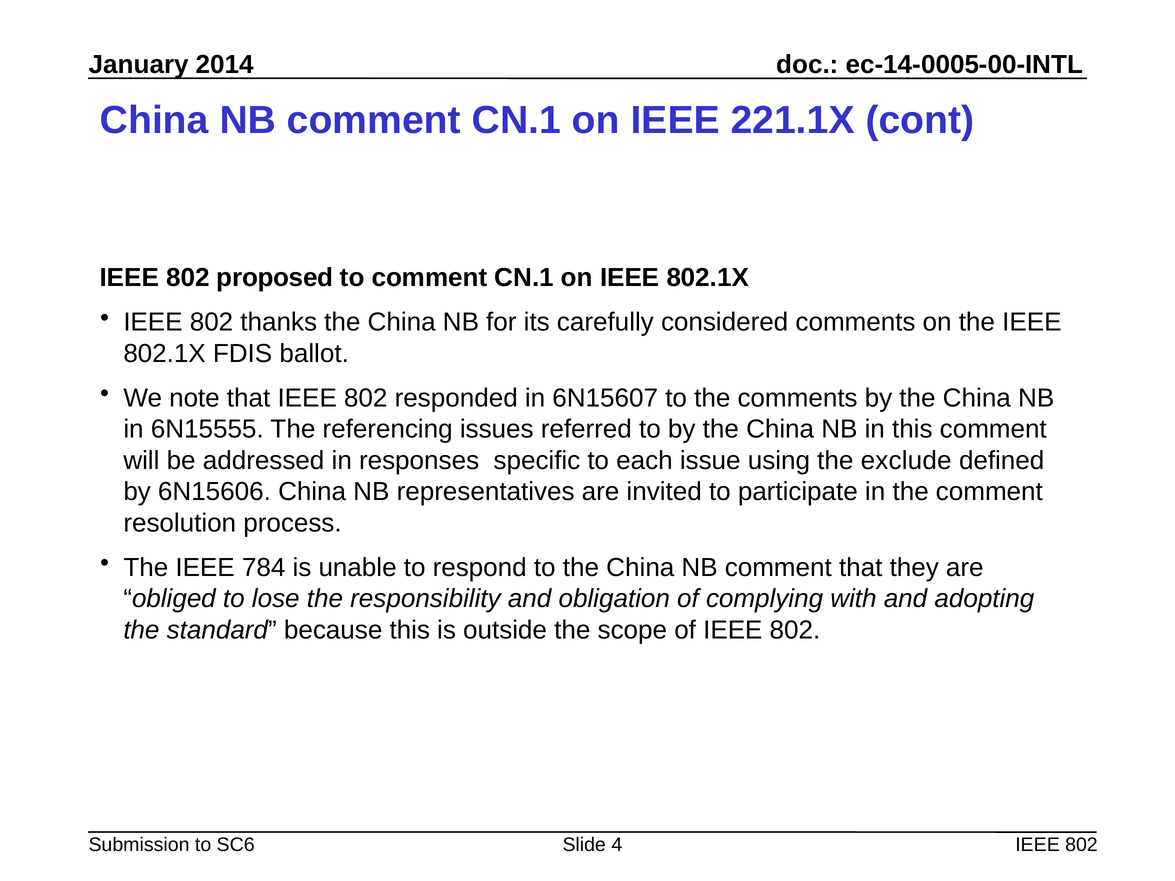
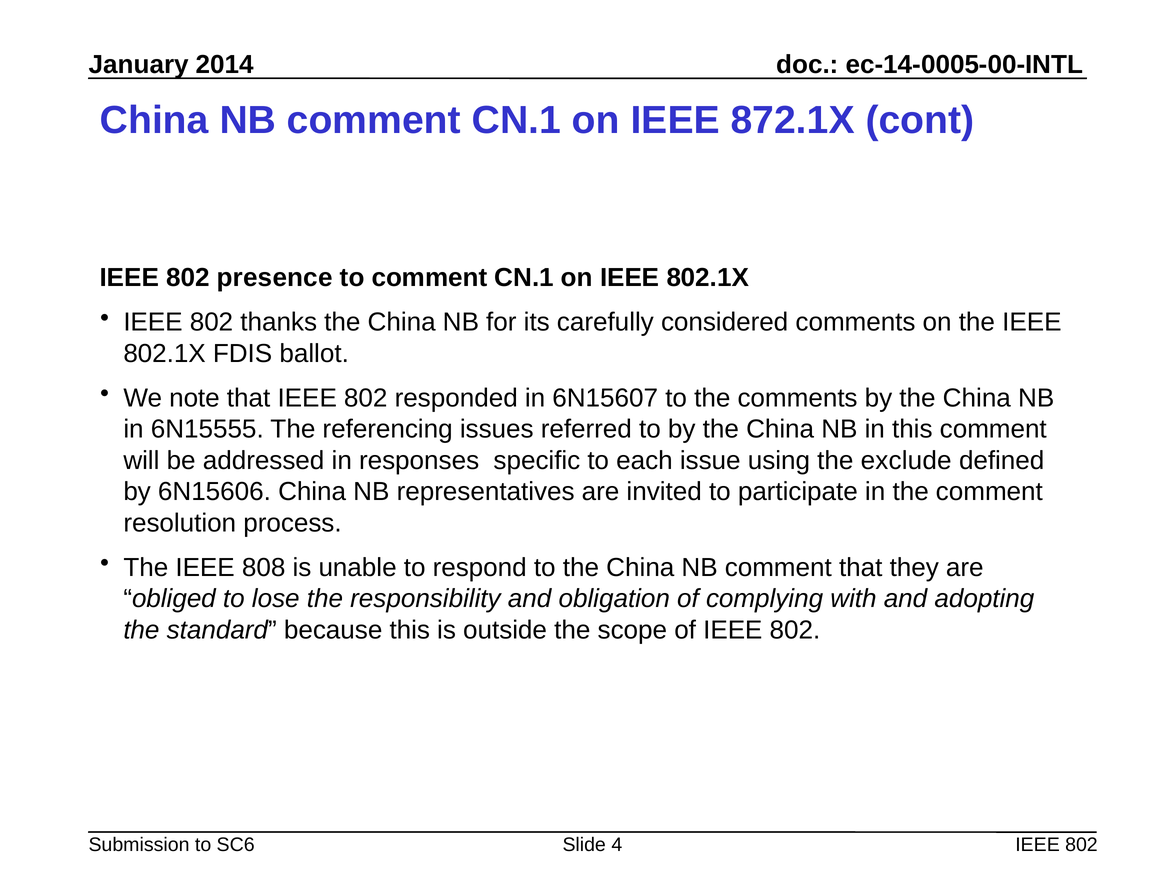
221.1X: 221.1X -> 872.1X
proposed: proposed -> presence
784: 784 -> 808
